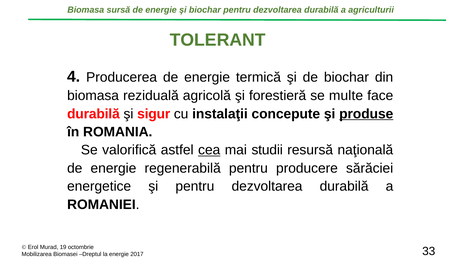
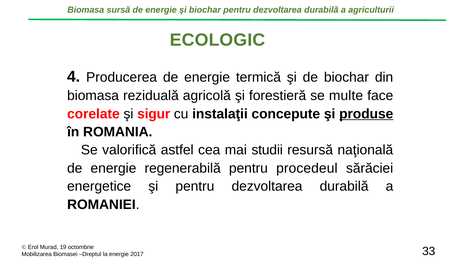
TOLERANT: TOLERANT -> ECOLOGIC
durabilă at (93, 114): durabilă -> corelate
cea underline: present -> none
producere: producere -> procedeul
